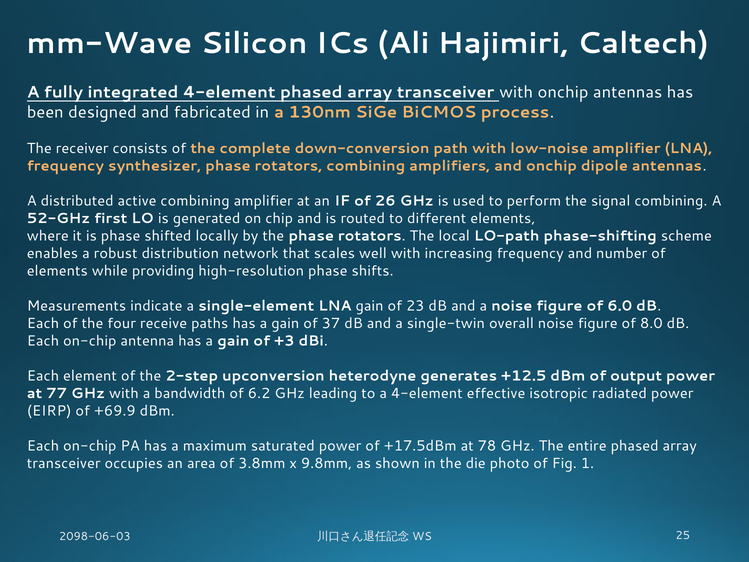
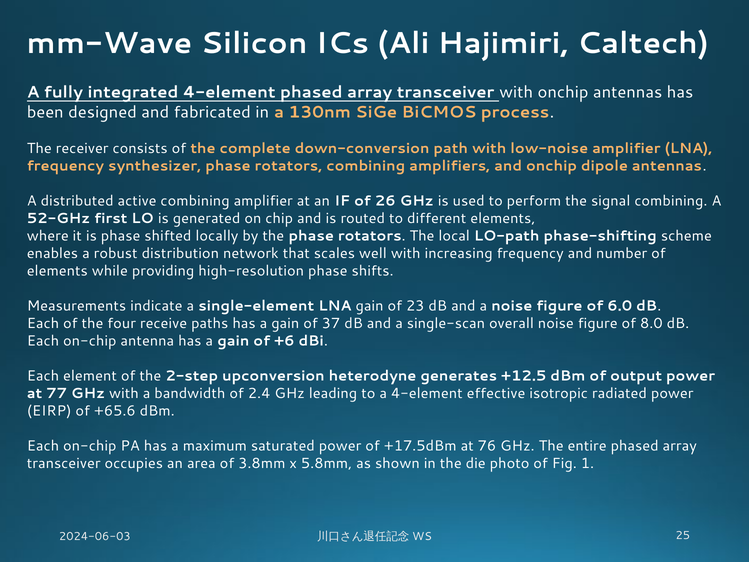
single-twin: single-twin -> single-scan
+3: +3 -> +6
6.2: 6.2 -> 2.4
+69.9: +69.9 -> +65.6
78: 78 -> 76
9.8mm: 9.8mm -> 5.8mm
2098-06-03: 2098-06-03 -> 2024-06-03
